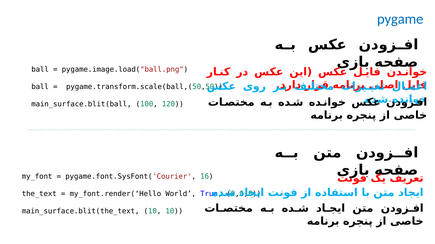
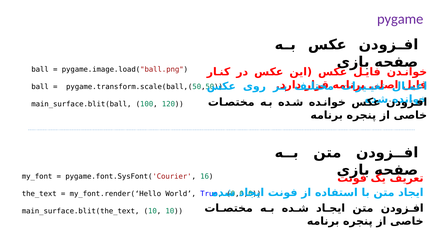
pygame colour: blue -> purple
